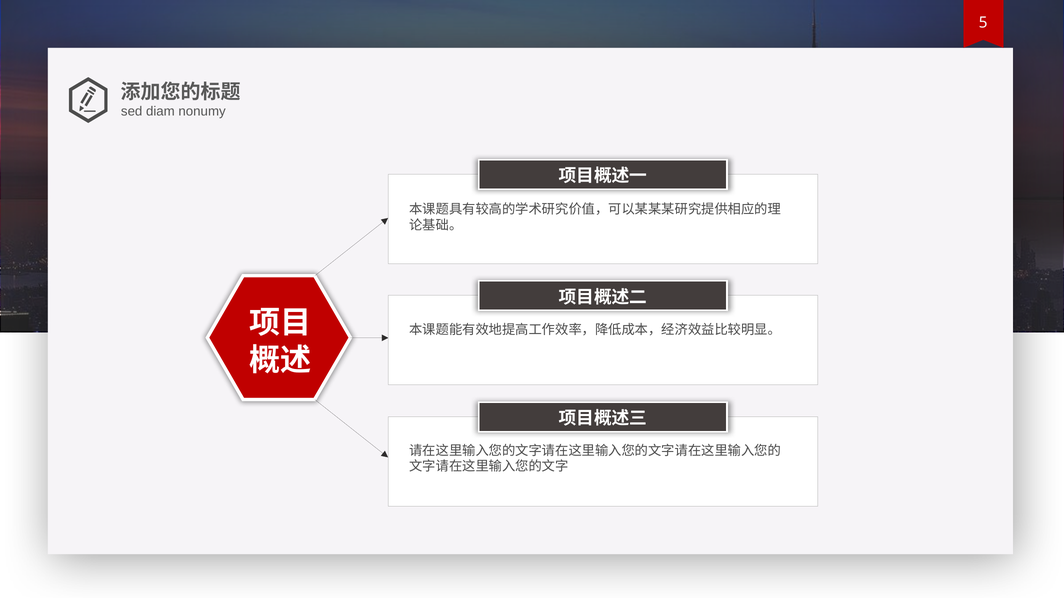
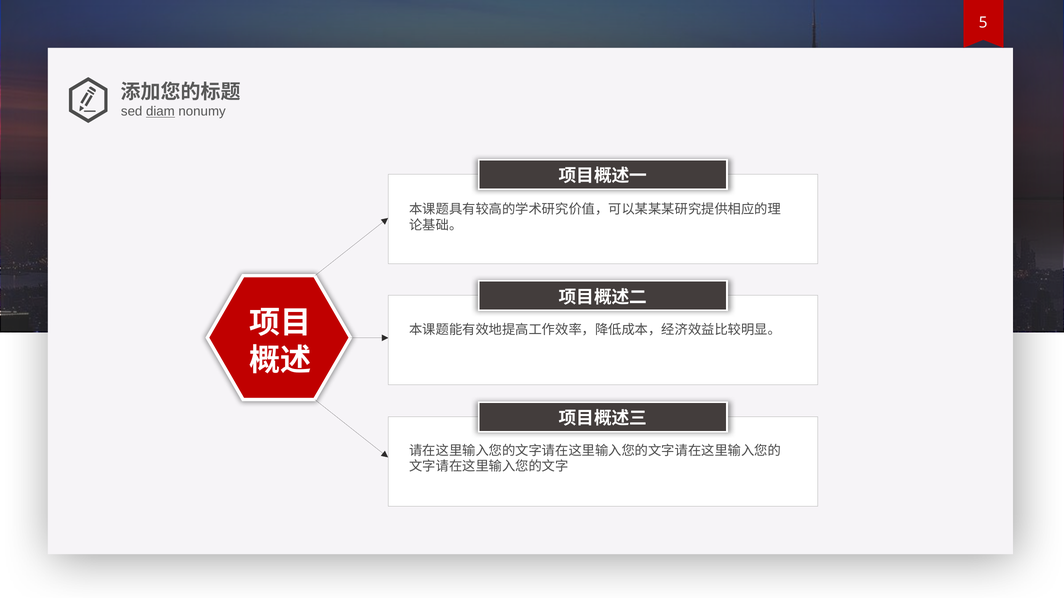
diam underline: none -> present
